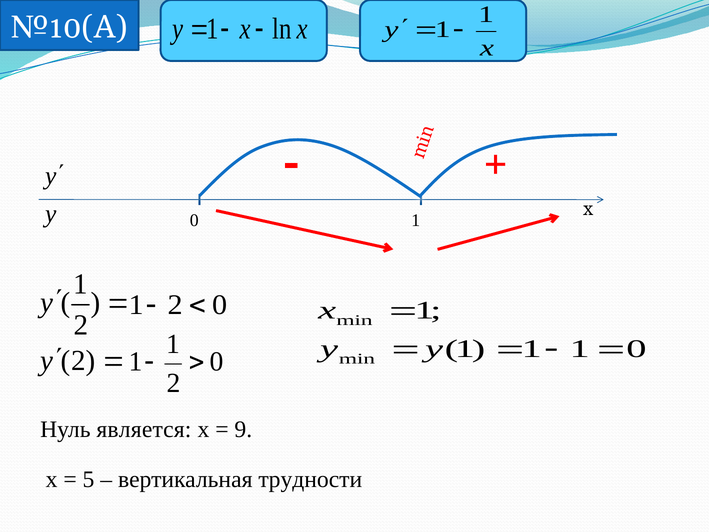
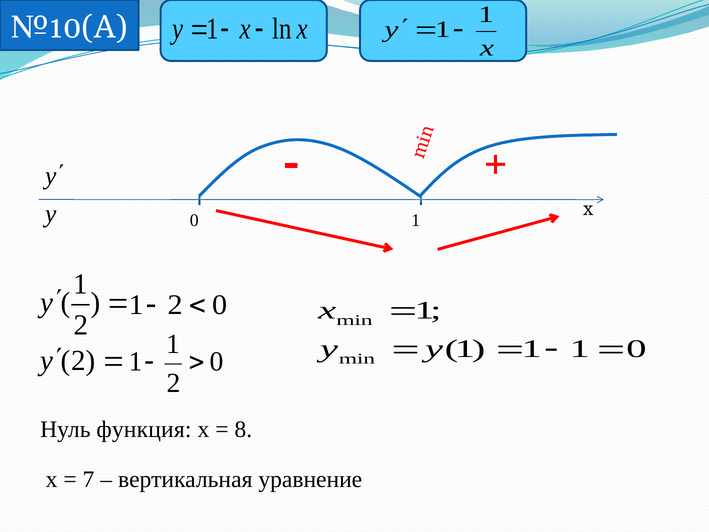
является: является -> функция
9: 9 -> 8
5: 5 -> 7
трудности: трудности -> уравнение
